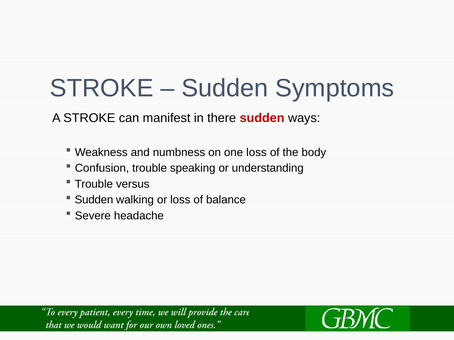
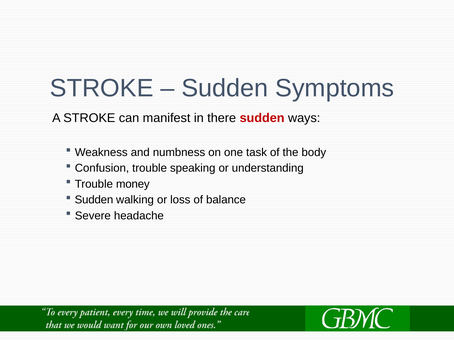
one loss: loss -> task
versus: versus -> money
